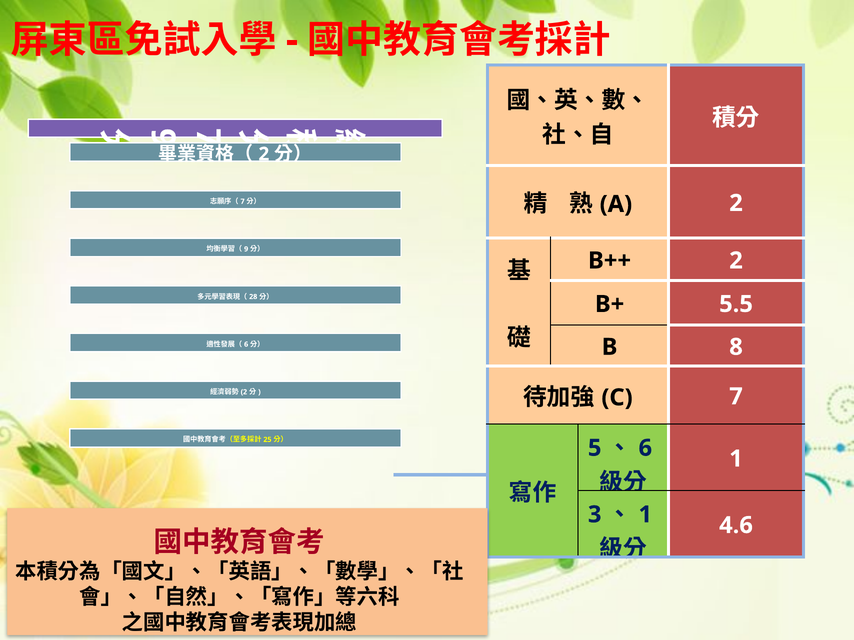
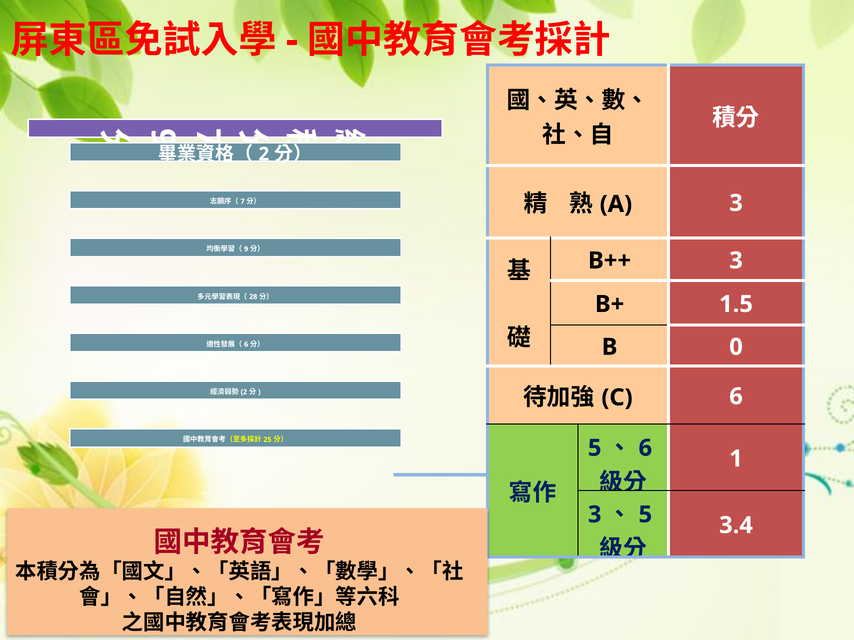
2 at (736, 203): 2 -> 3
B++ 2: 2 -> 3
5.5: 5.5 -> 1.5
8: 8 -> 0
7 at (736, 397): 7 -> 6
1 at (645, 515): 1 -> 5
4.6: 4.6 -> 3.4
